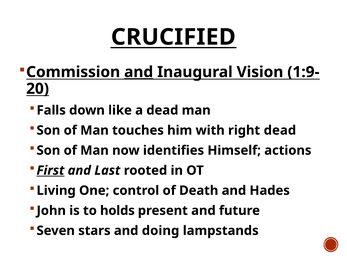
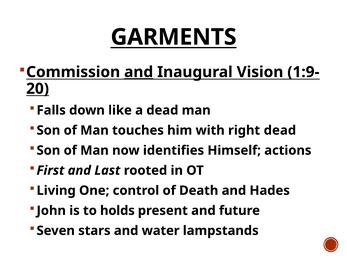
CRUCIFIED: CRUCIFIED -> GARMENTS
First underline: present -> none
doing: doing -> water
